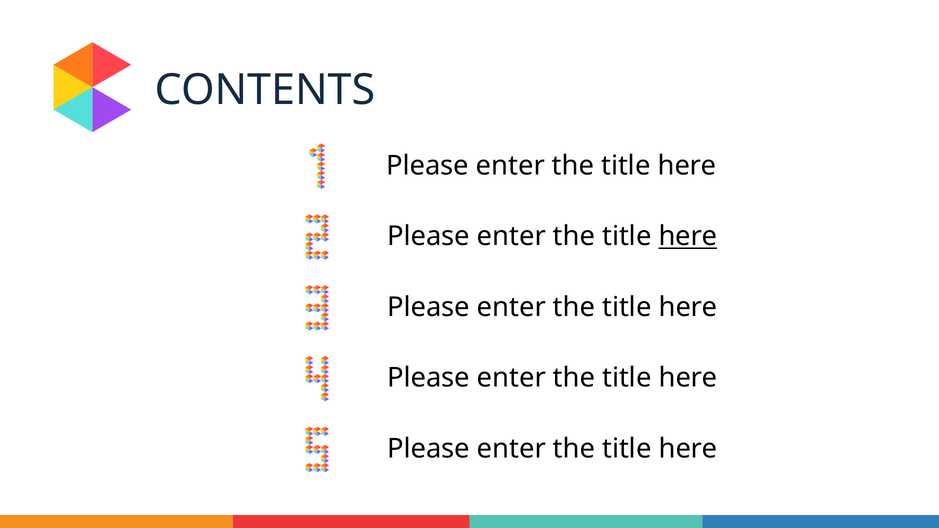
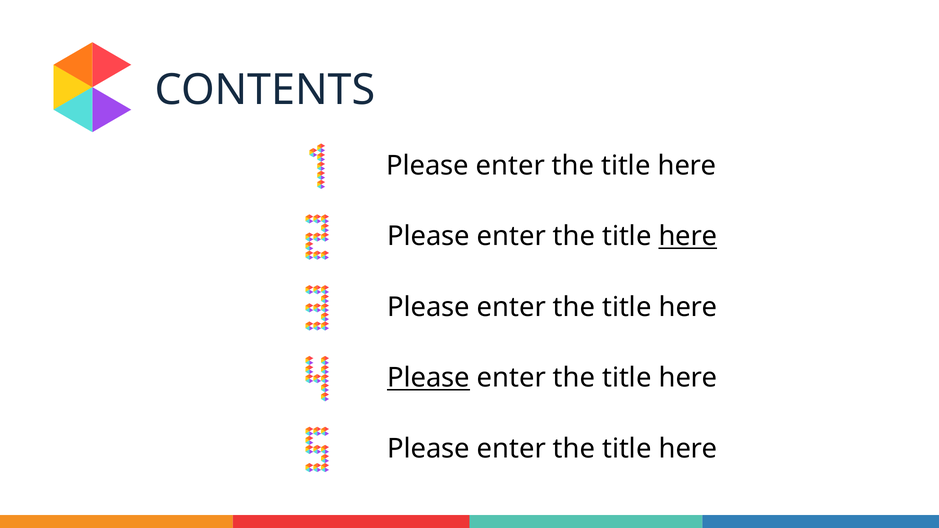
Please at (428, 378) underline: none -> present
